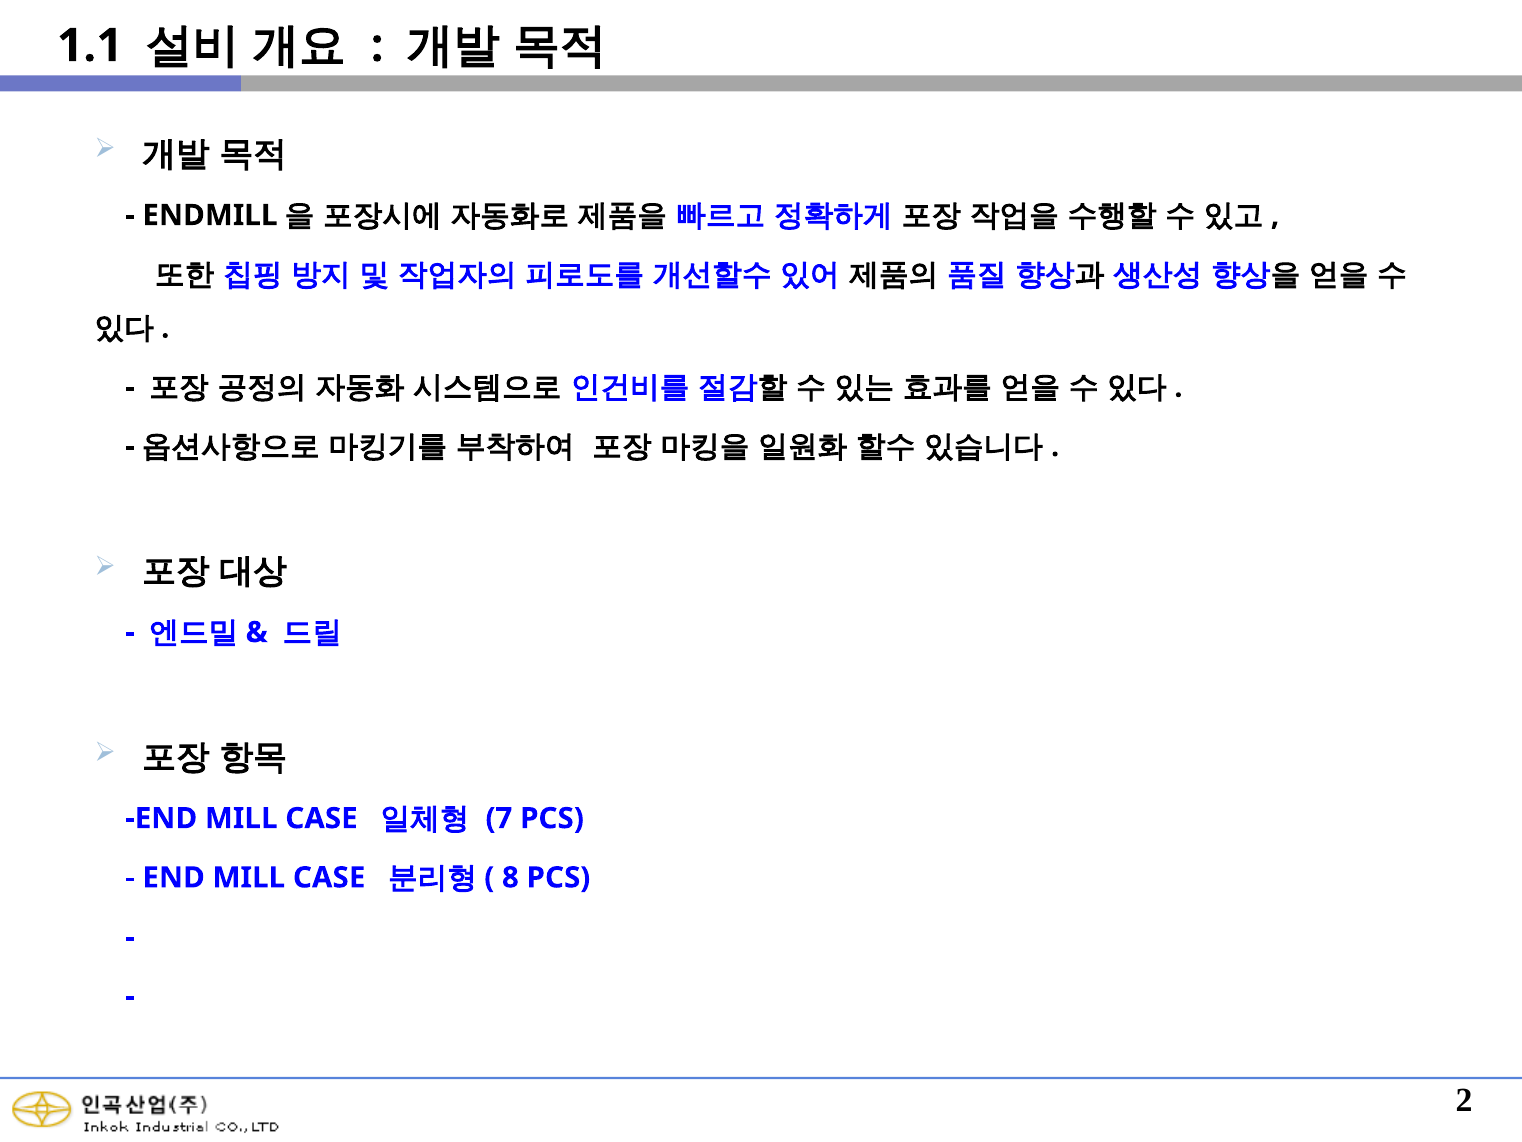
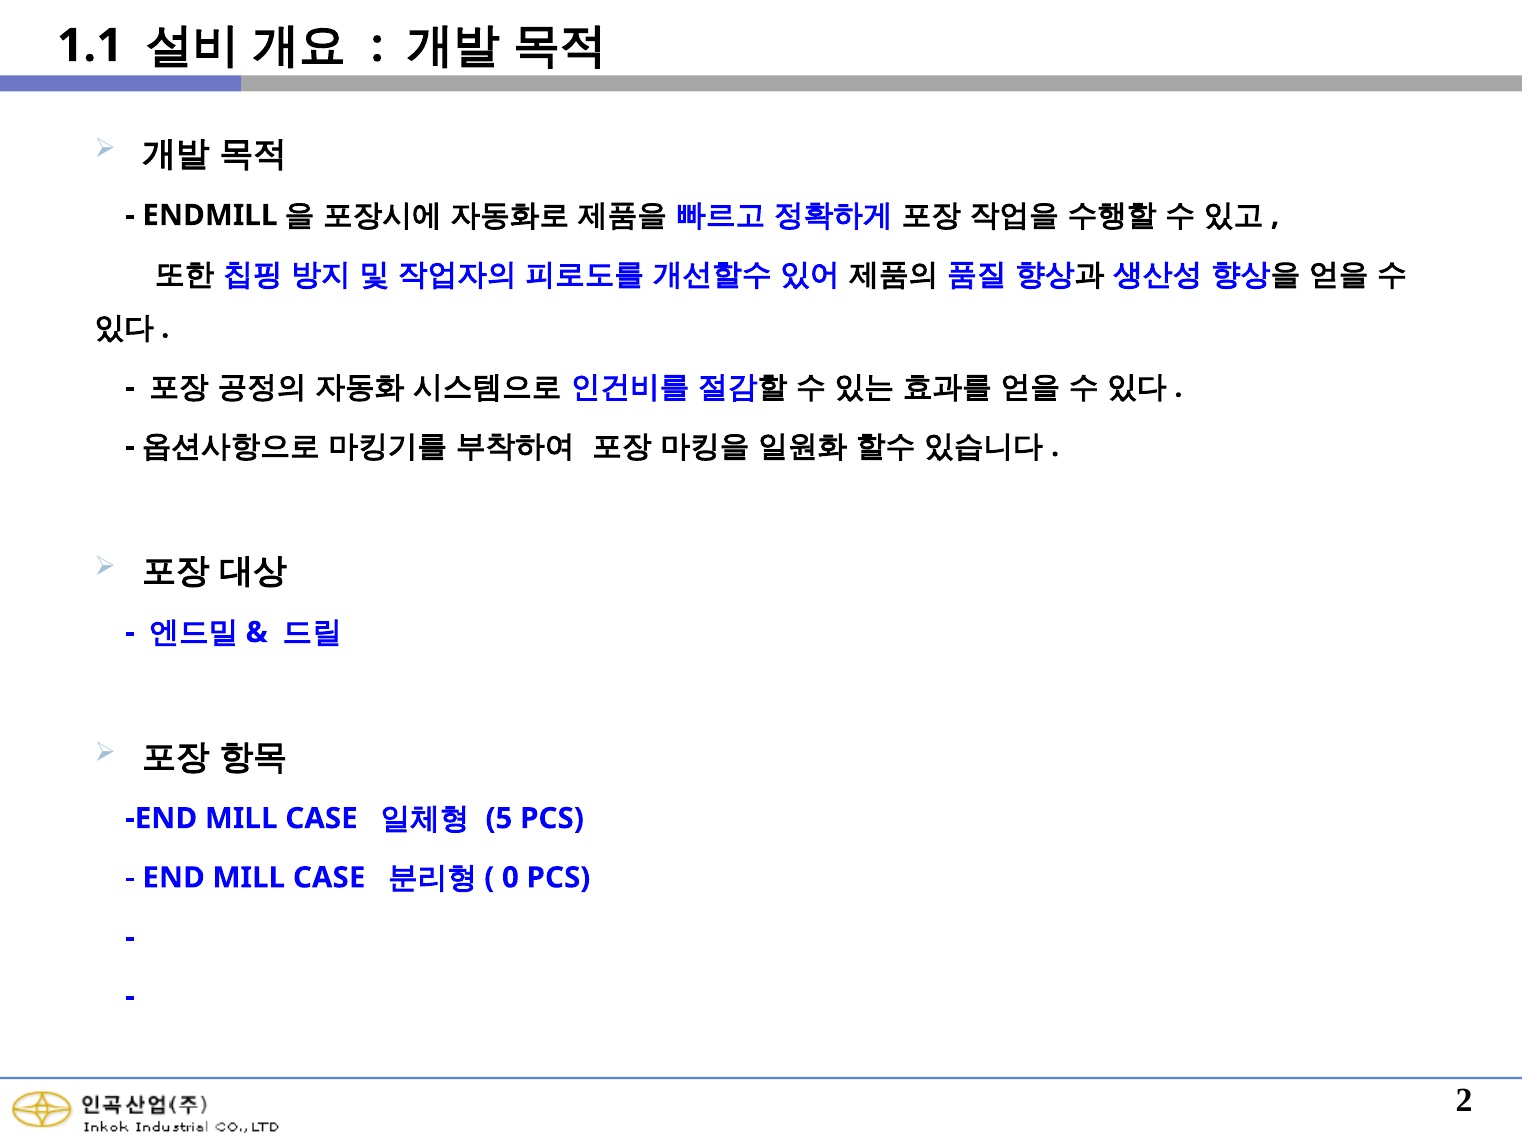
7: 7 -> 5
8: 8 -> 0
